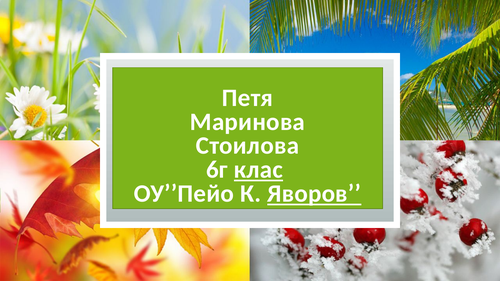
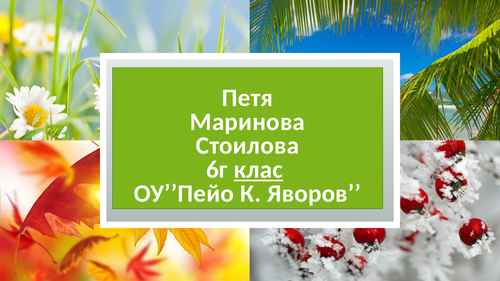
Яворов underline: present -> none
